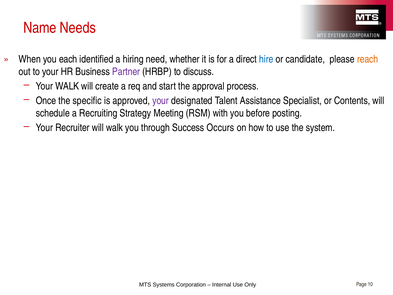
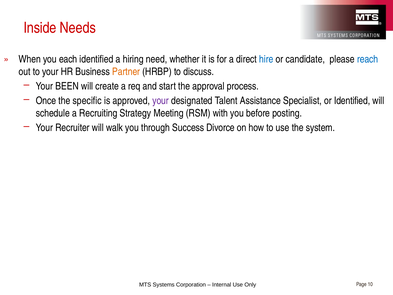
Name: Name -> Inside
reach colour: orange -> blue
Partner colour: purple -> orange
Your WALK: WALK -> BEEN
or Contents: Contents -> Identified
Occurs: Occurs -> Divorce
